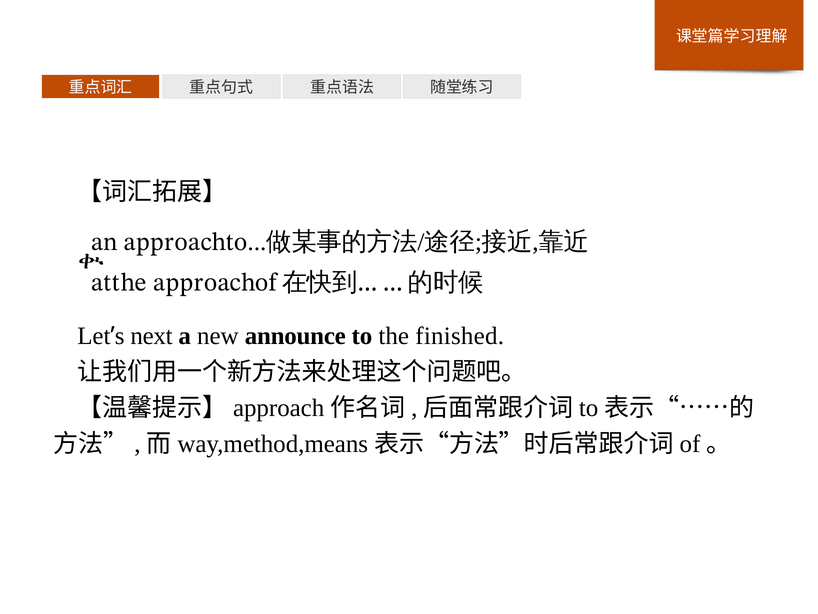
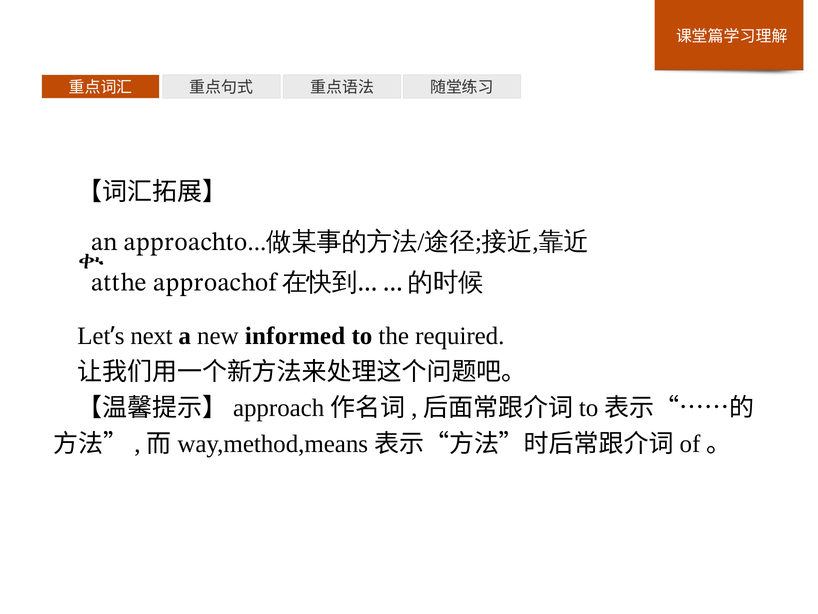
announce: announce -> informed
finished: finished -> required
